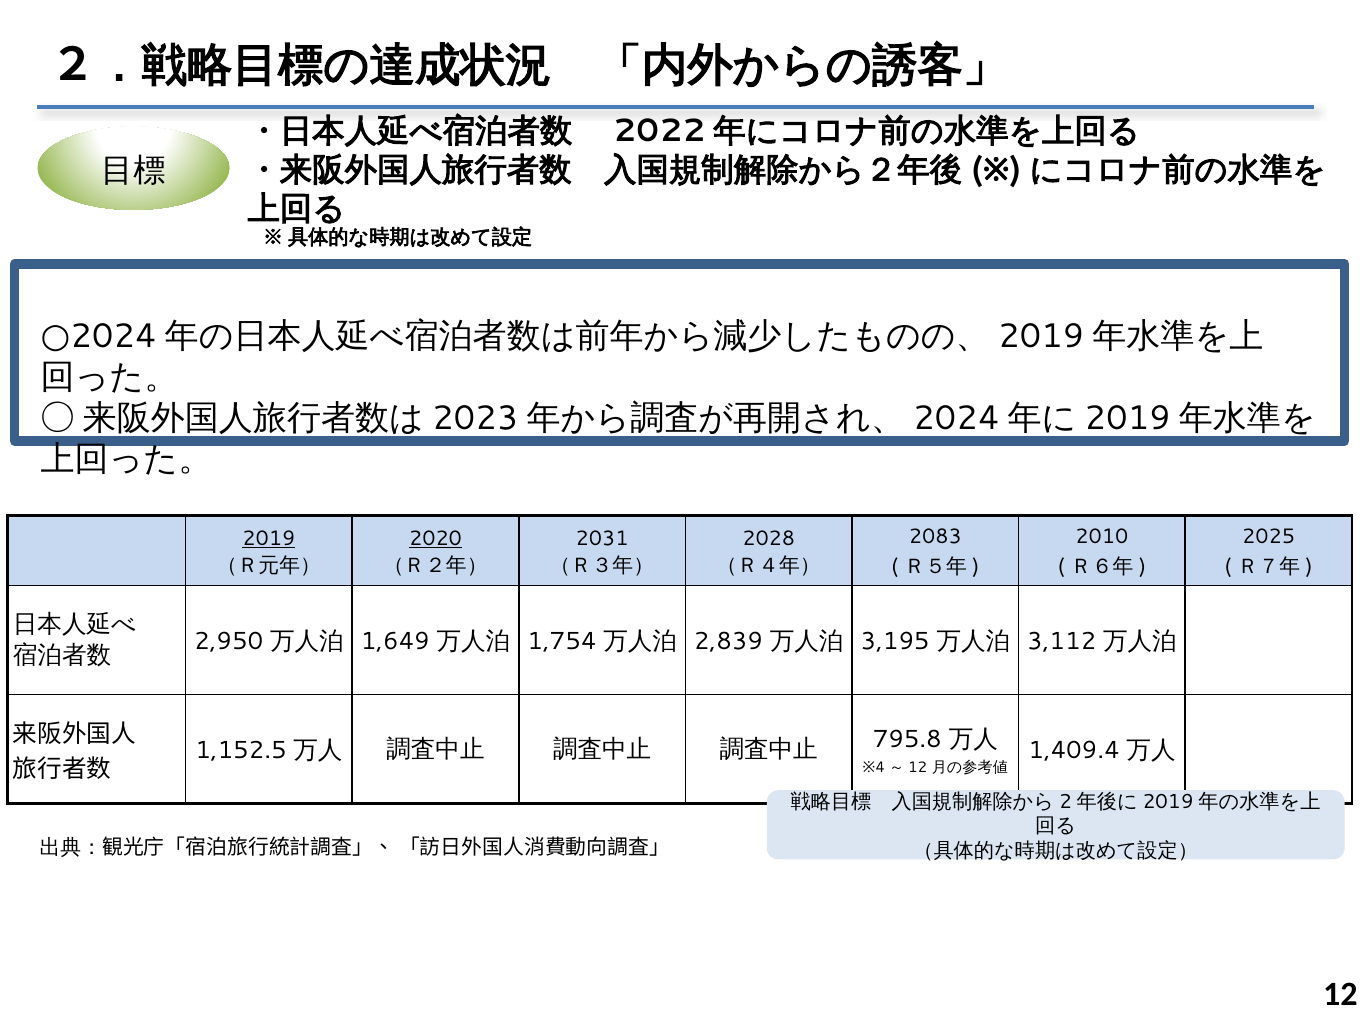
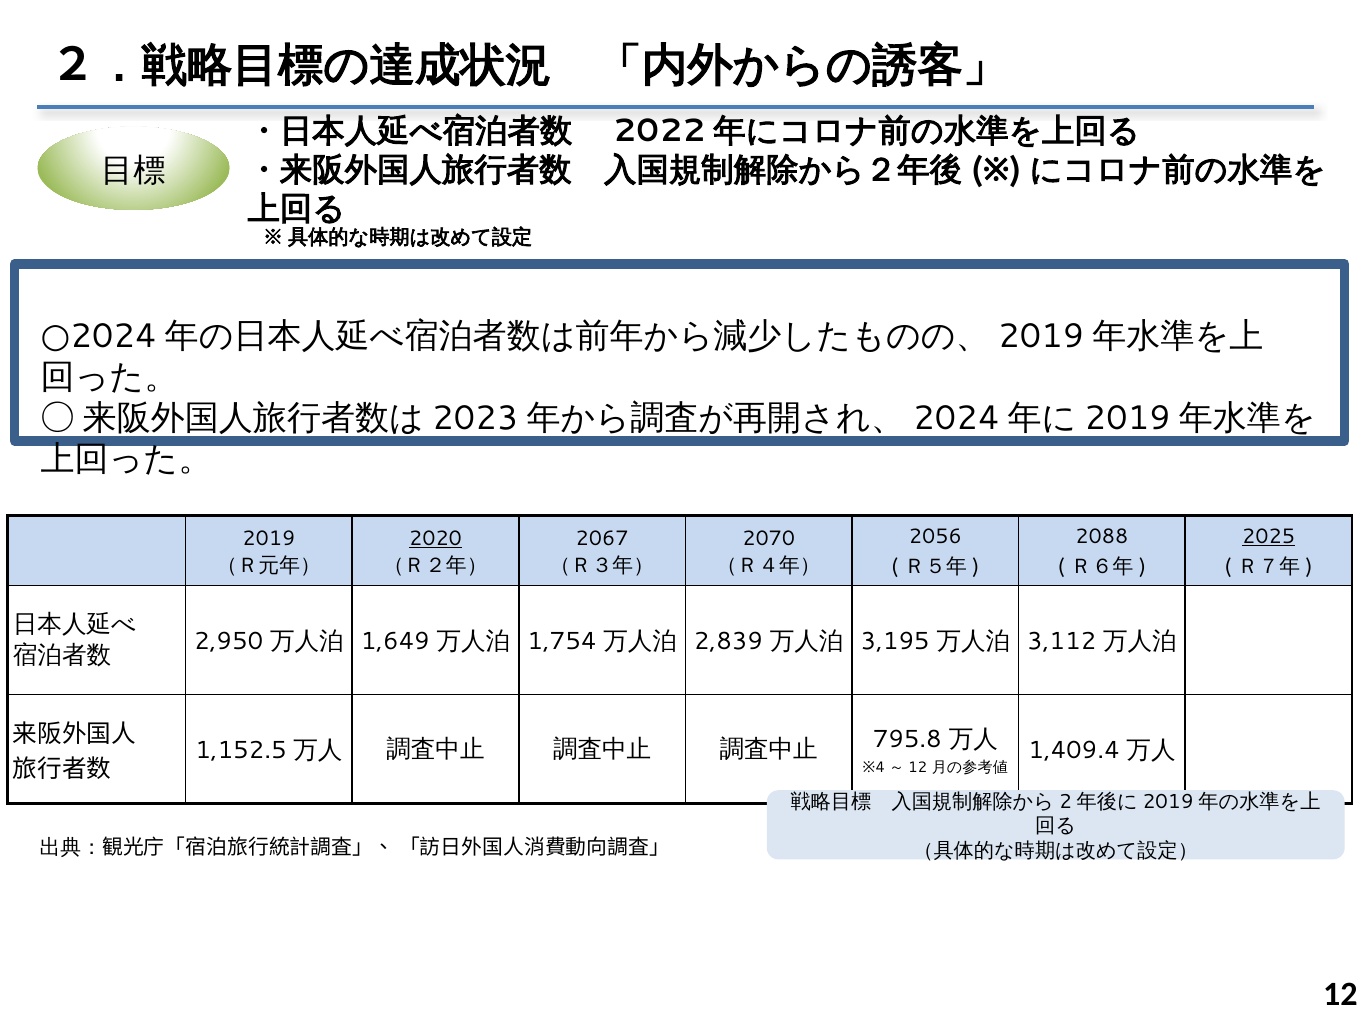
2083: 2083 -> 2056
2010: 2010 -> 2088
2025 underline: none -> present
2019 underline: present -> none
2031: 2031 -> 2067
2028: 2028 -> 2070
